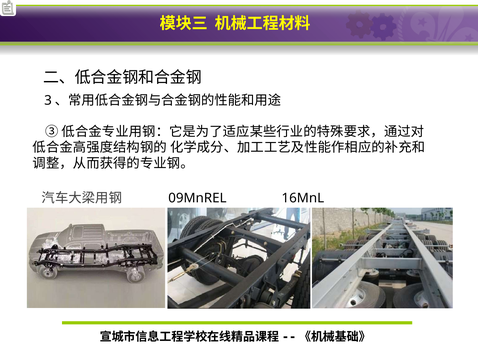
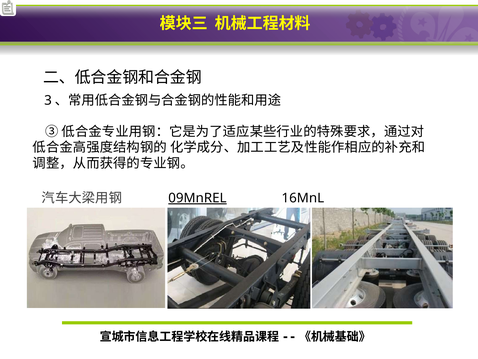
09MnREL underline: none -> present
